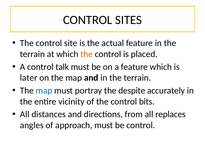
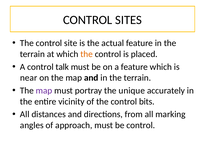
later: later -> near
map at (44, 90) colour: blue -> purple
despite: despite -> unique
replaces: replaces -> marking
